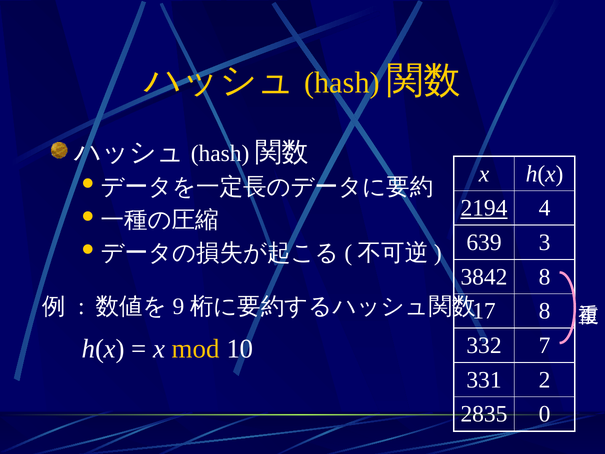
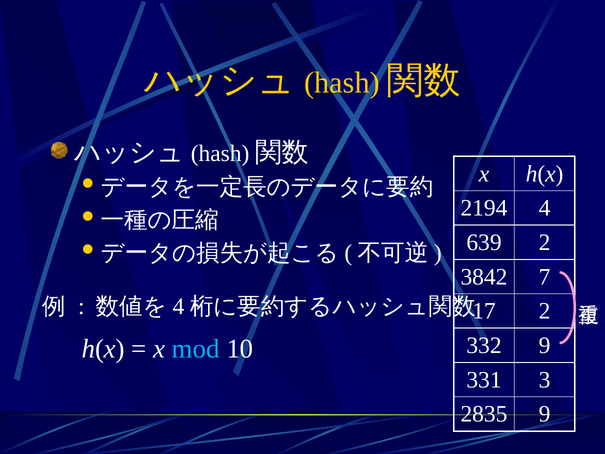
2194 underline: present -> none
639 3: 3 -> 2
3842 8: 8 -> 7
9 at (178, 306): 9 -> 4
17 8: 8 -> 2
332 7: 7 -> 9
mod colour: yellow -> light blue
2: 2 -> 3
2835 0: 0 -> 9
